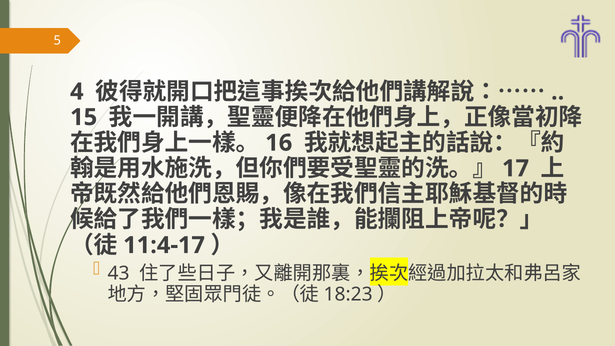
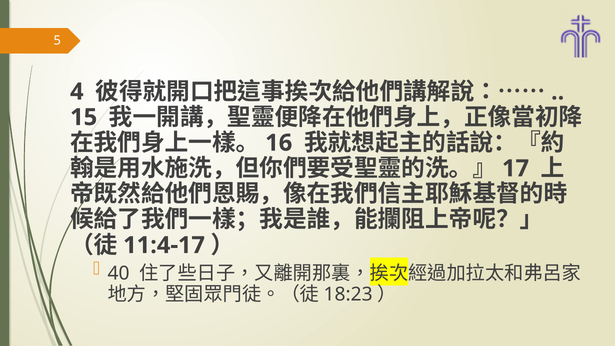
43: 43 -> 40
